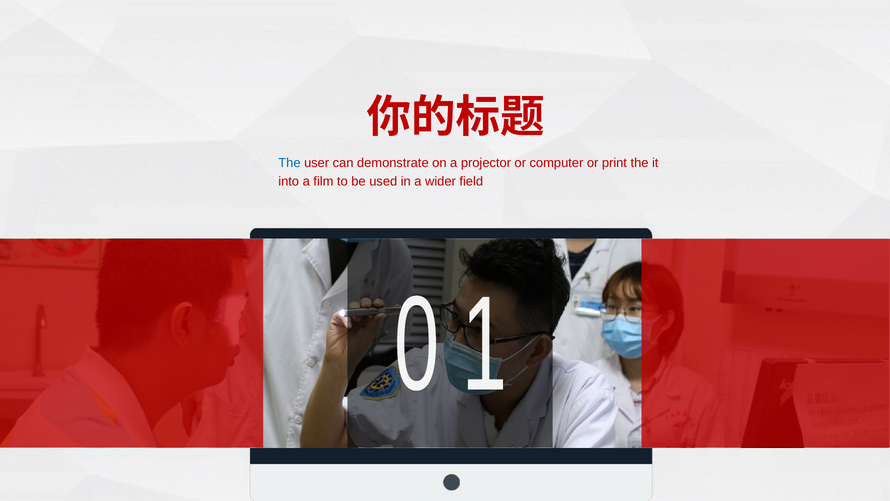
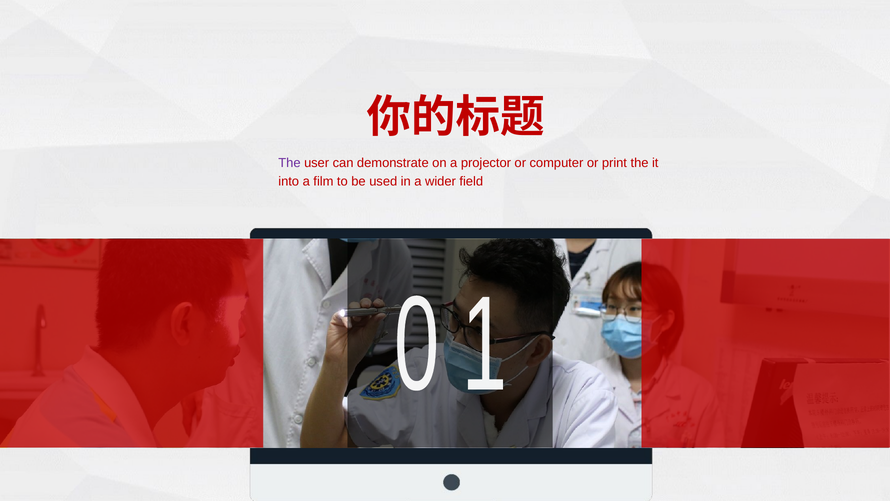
The at (289, 163) colour: blue -> purple
